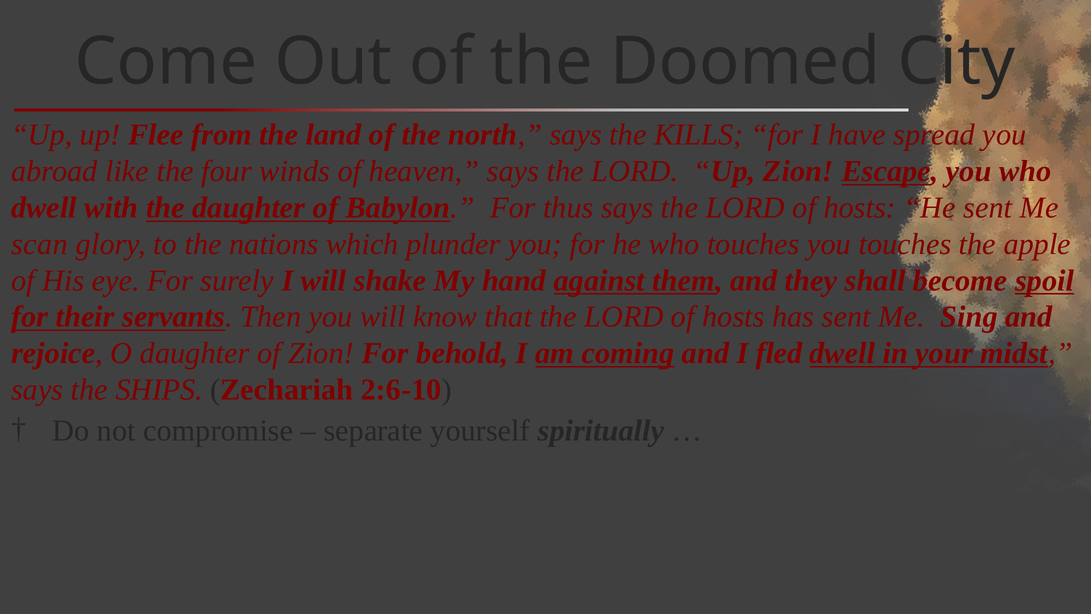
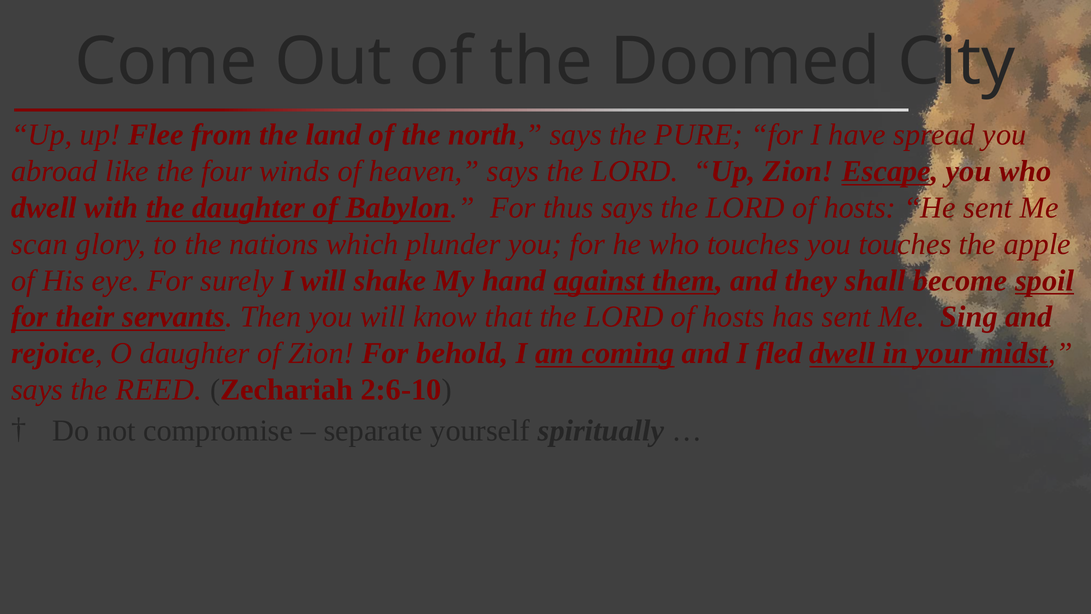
KILLS: KILLS -> PURE
SHIPS: SHIPS -> REED
